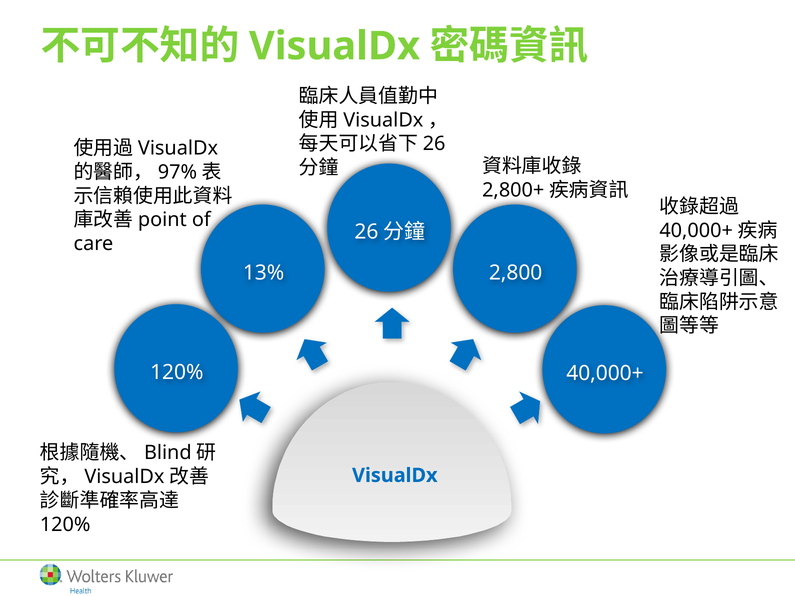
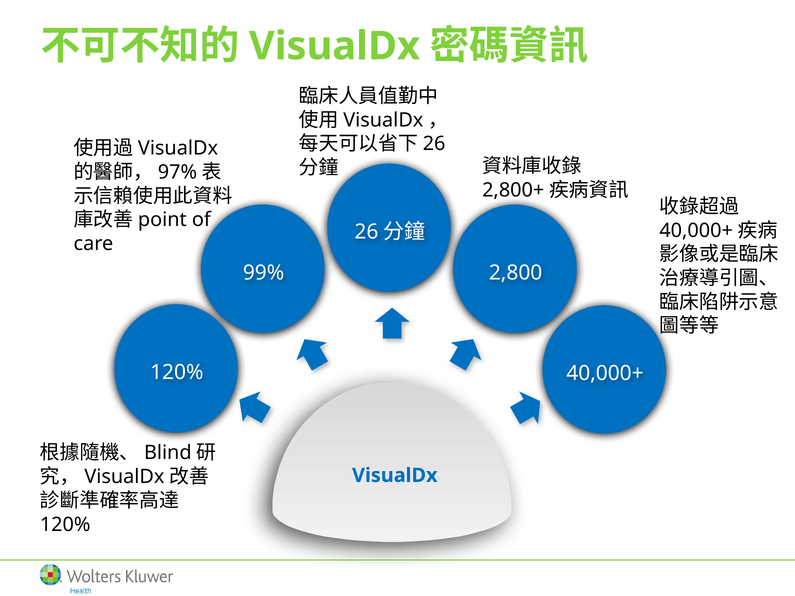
13%: 13% -> 99%
